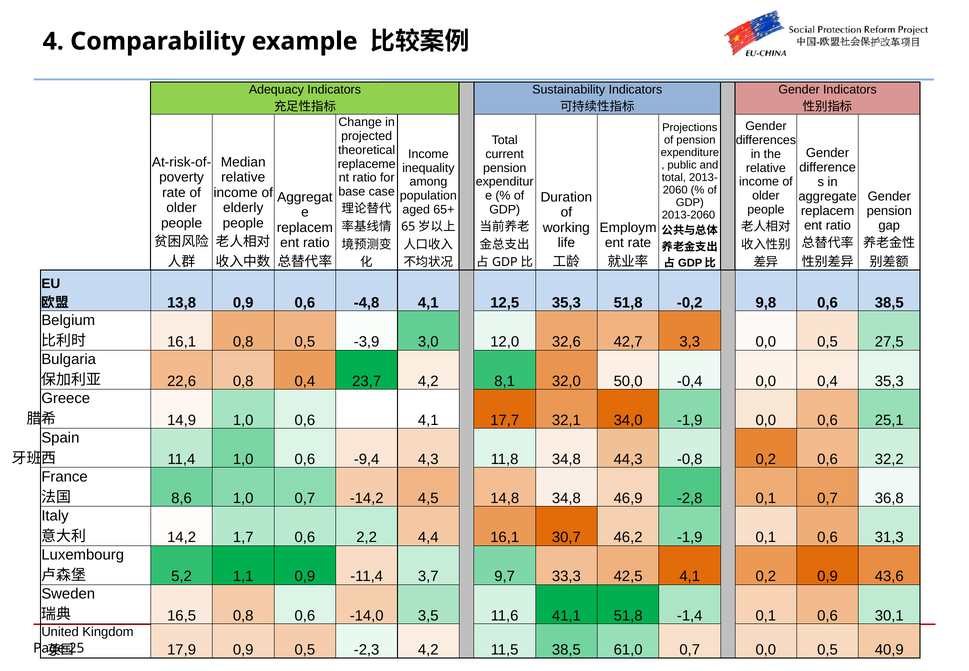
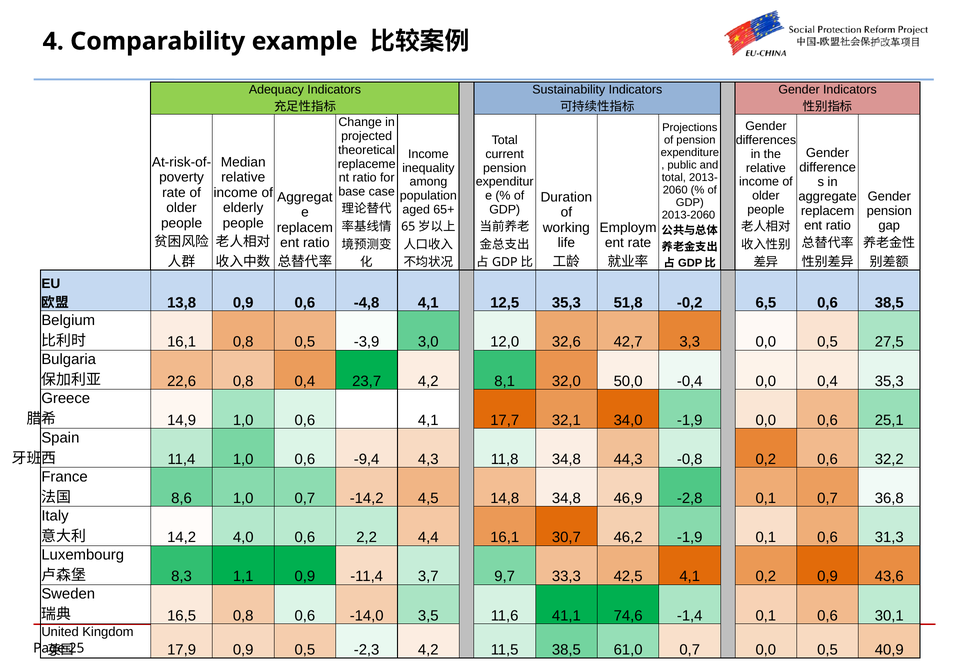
9,8: 9,8 -> 6,5
1,7: 1,7 -> 4,0
5,2: 5,2 -> 8,3
41,1 51,8: 51,8 -> 74,6
